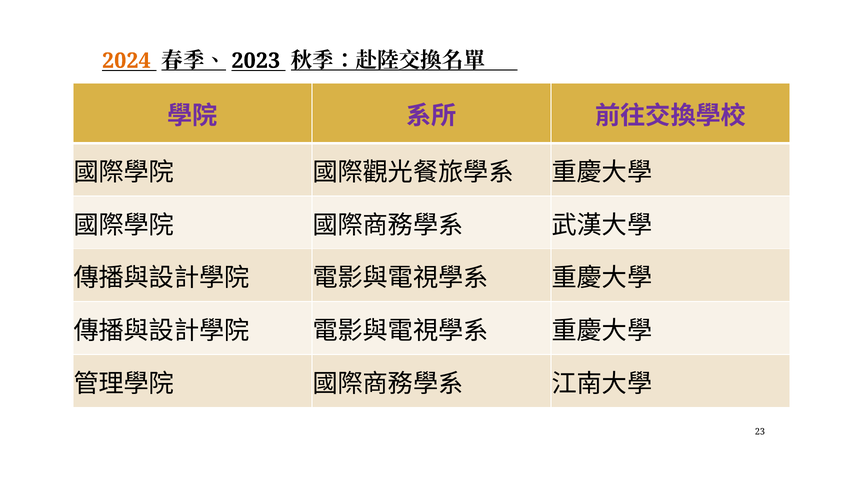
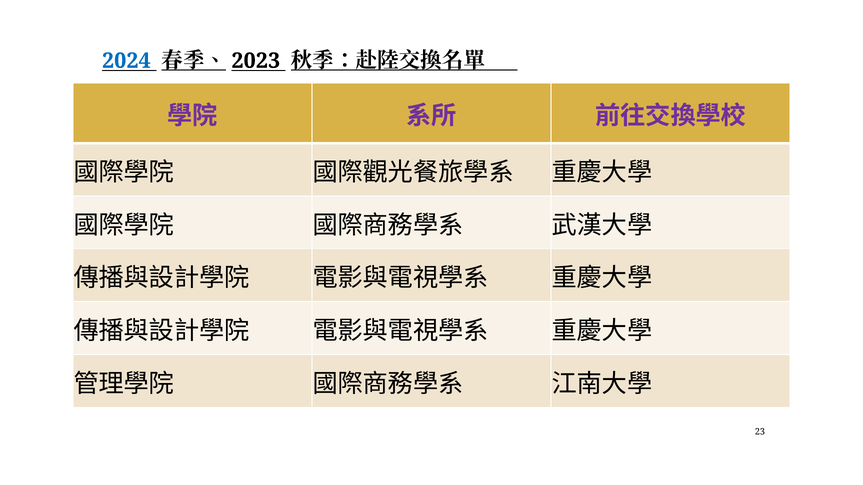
2024 colour: orange -> blue
